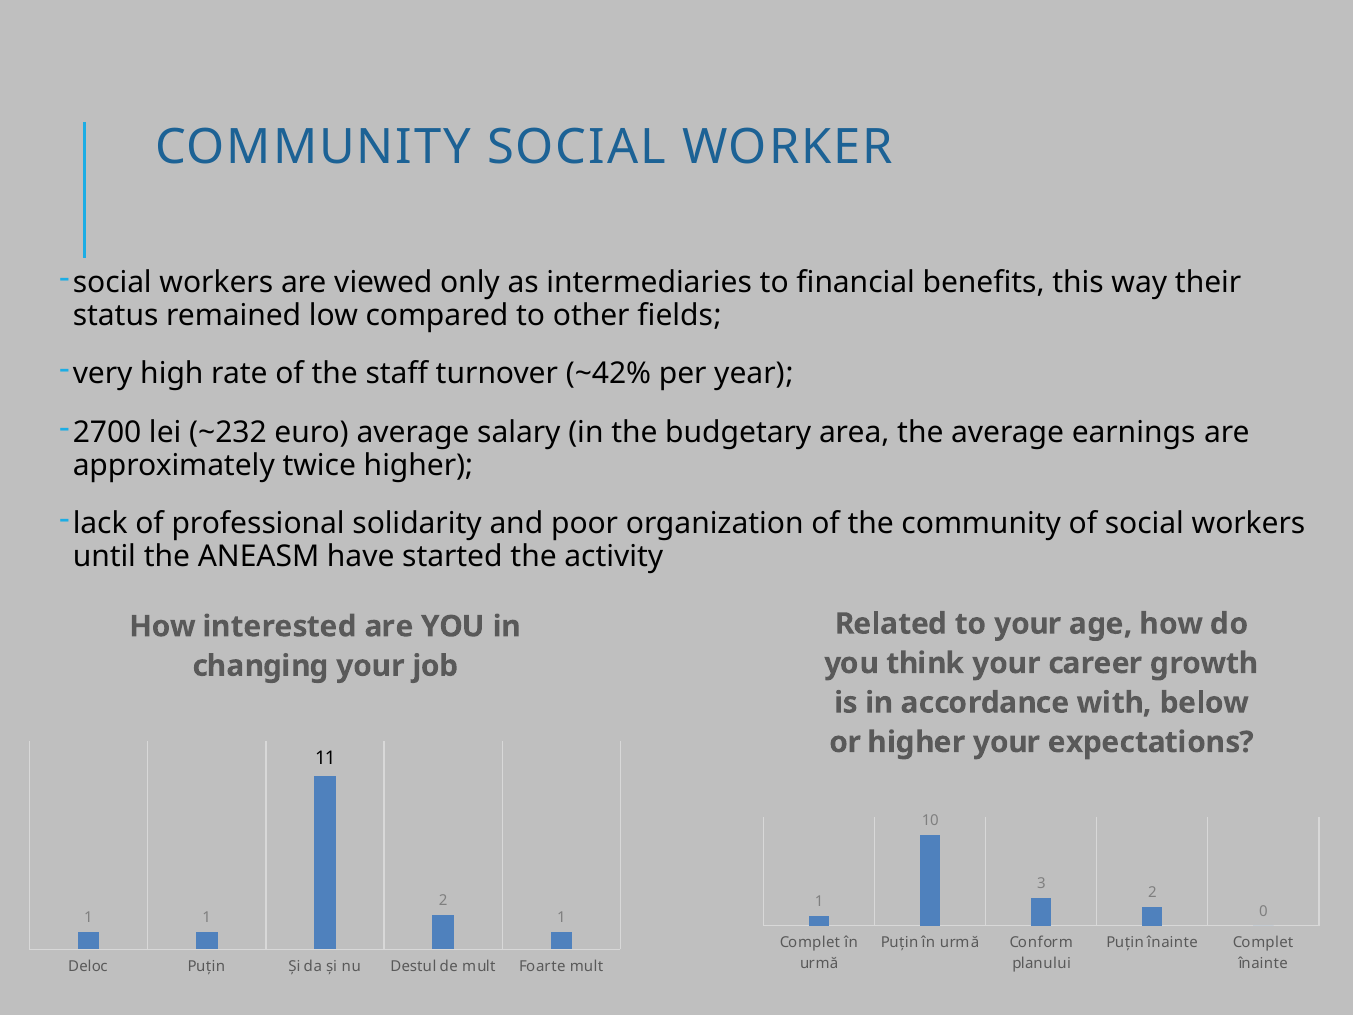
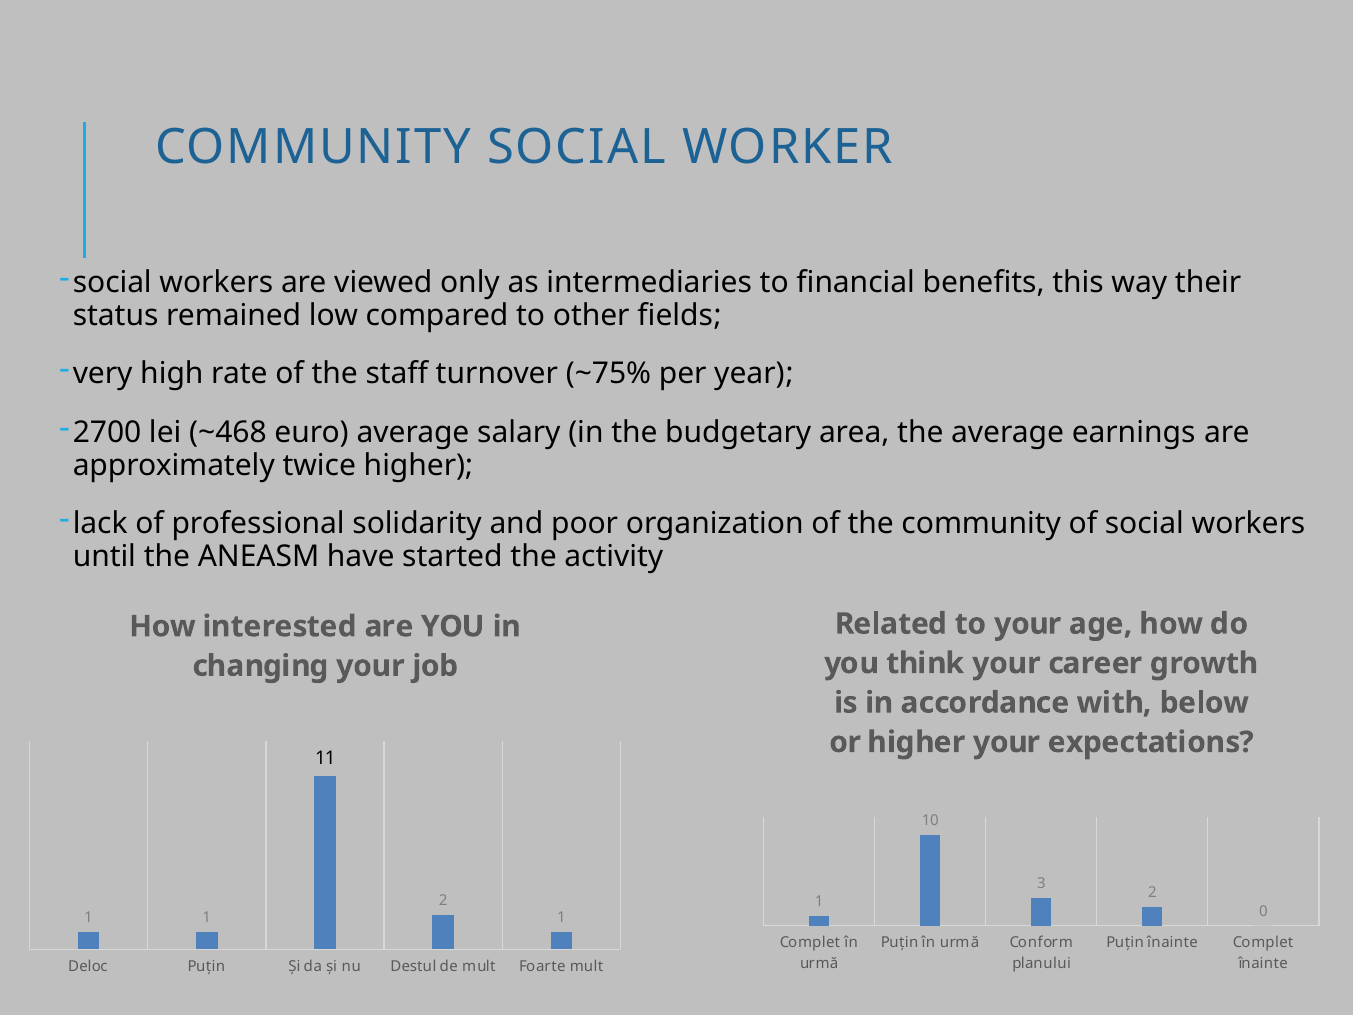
~42%: ~42% -> ~75%
~232: ~232 -> ~468
